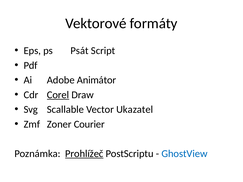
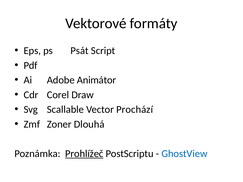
Corel underline: present -> none
Ukazatel: Ukazatel -> Prochází
Courier: Courier -> Dlouhá
